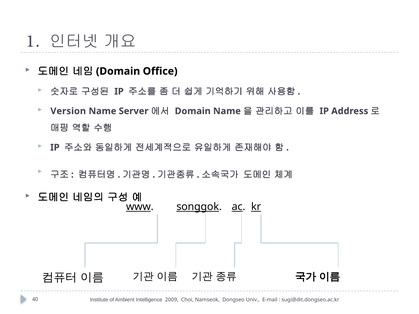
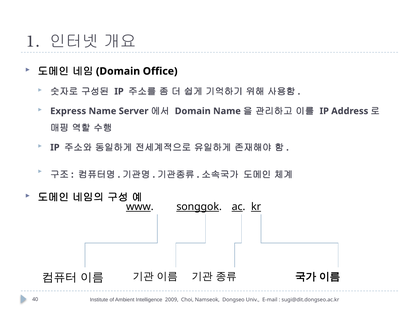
Version: Version -> Express
